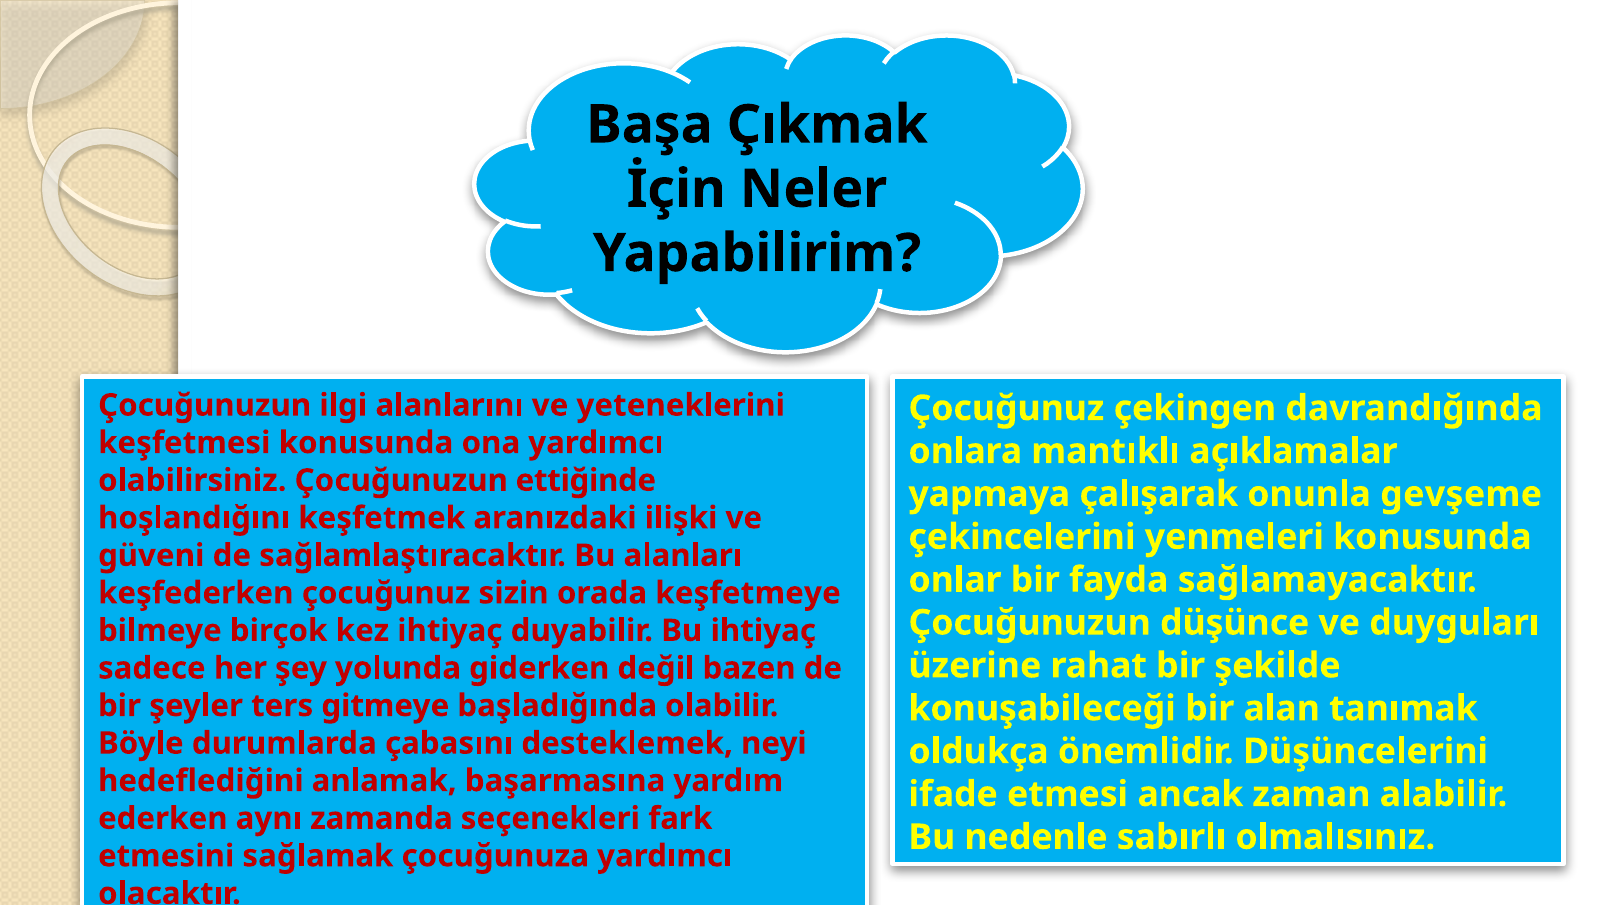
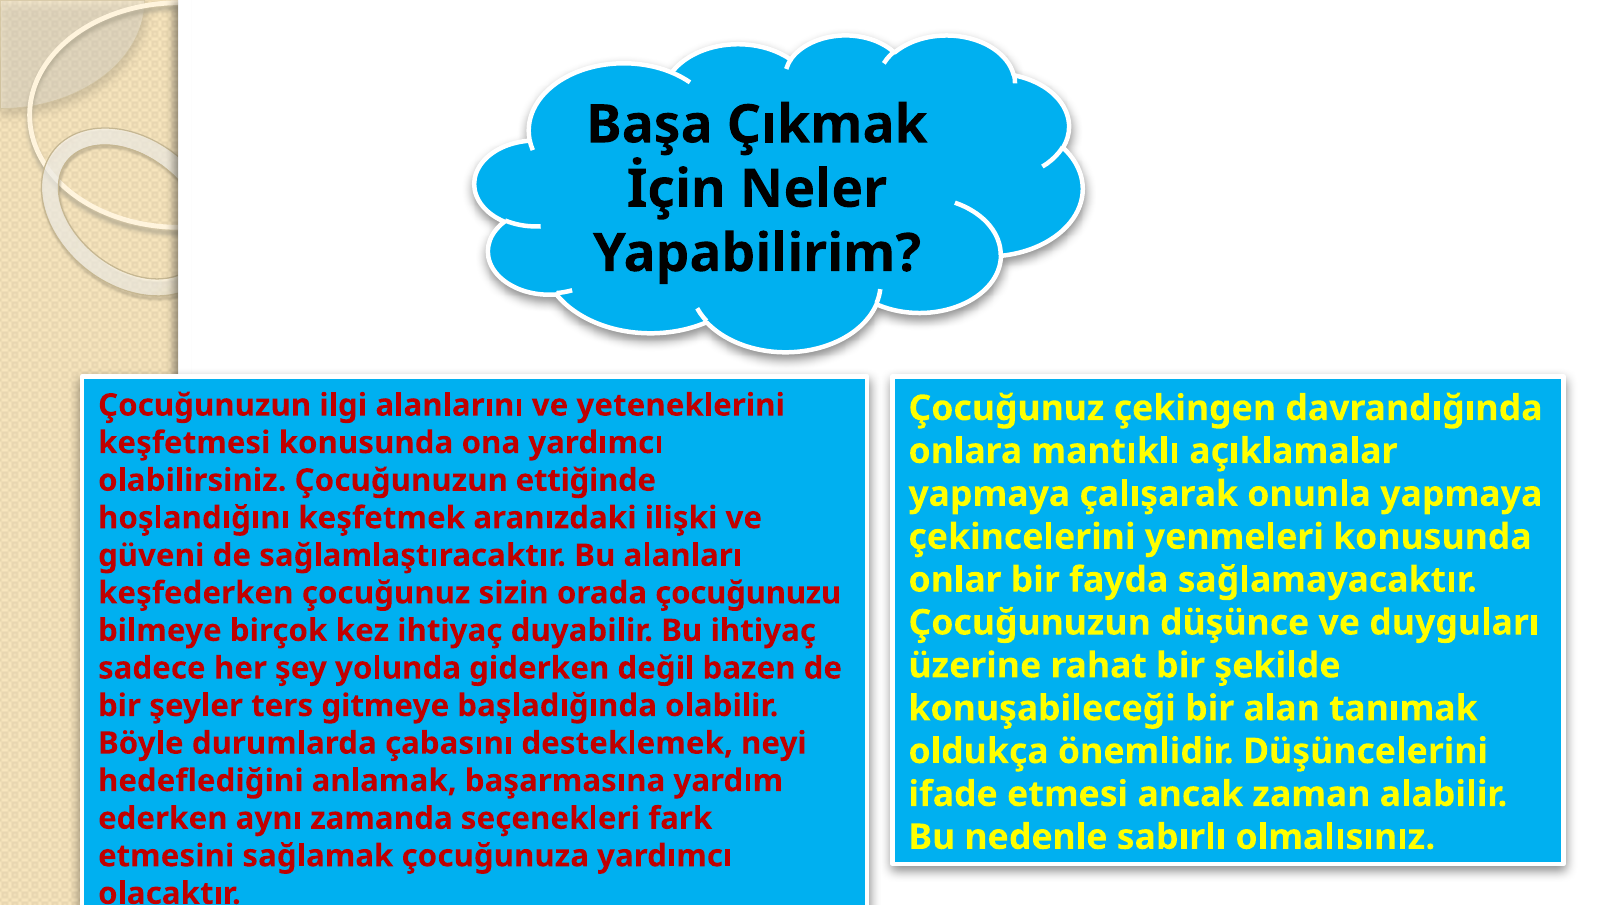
onunla gevşeme: gevşeme -> yapmaya
keşfetmeye: keşfetmeye -> çocuğunuzu
